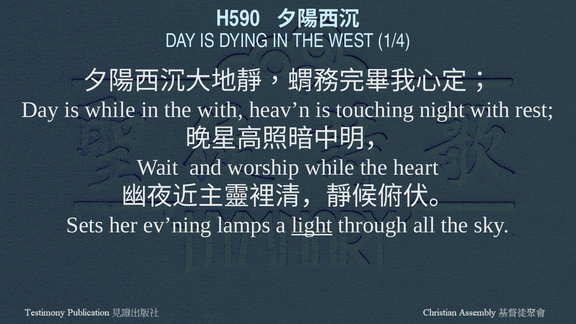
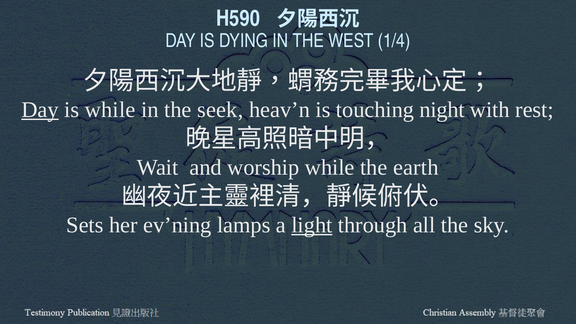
Day at (40, 110) underline: none -> present
the with: with -> seek
heart: heart -> earth
